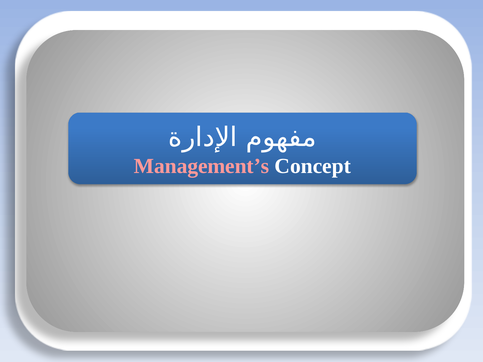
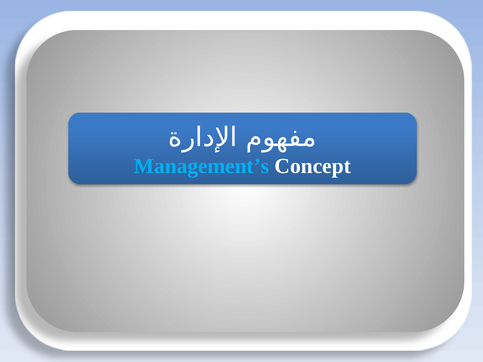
Management’s colour: pink -> light blue
